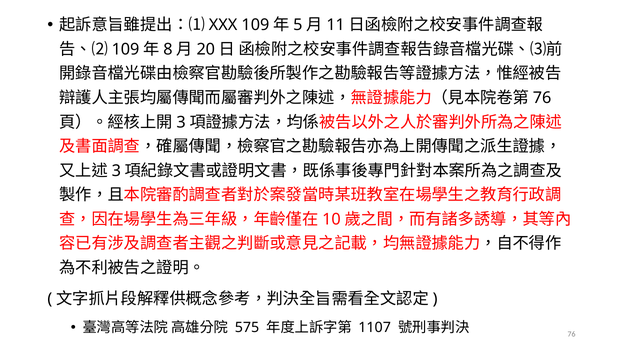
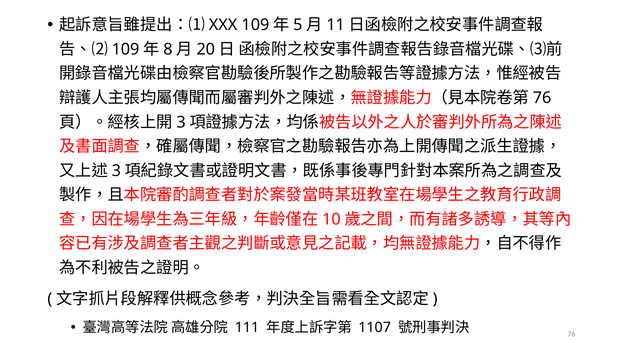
575: 575 -> 111
